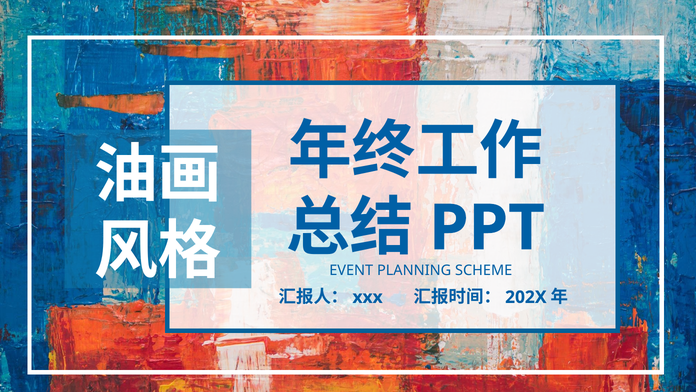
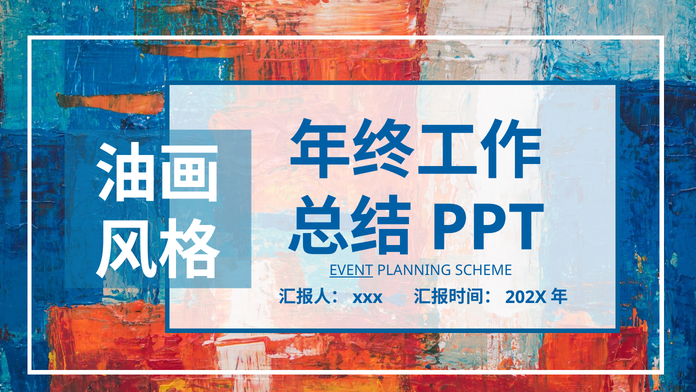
EVENT underline: none -> present
